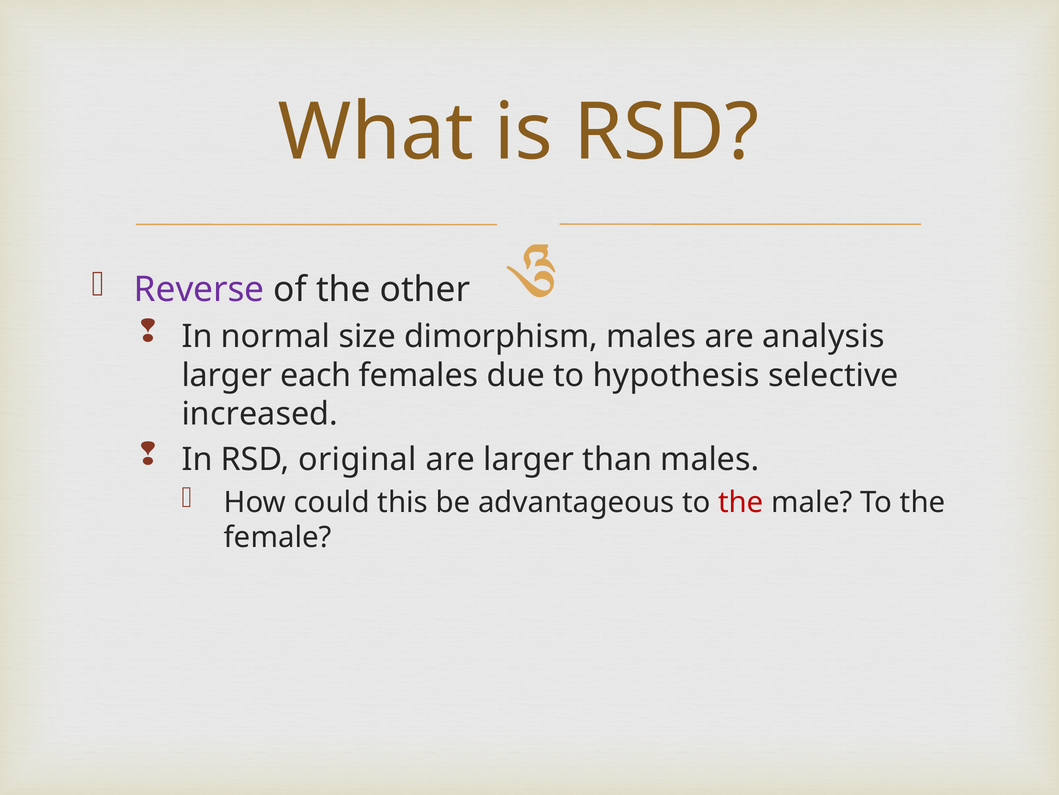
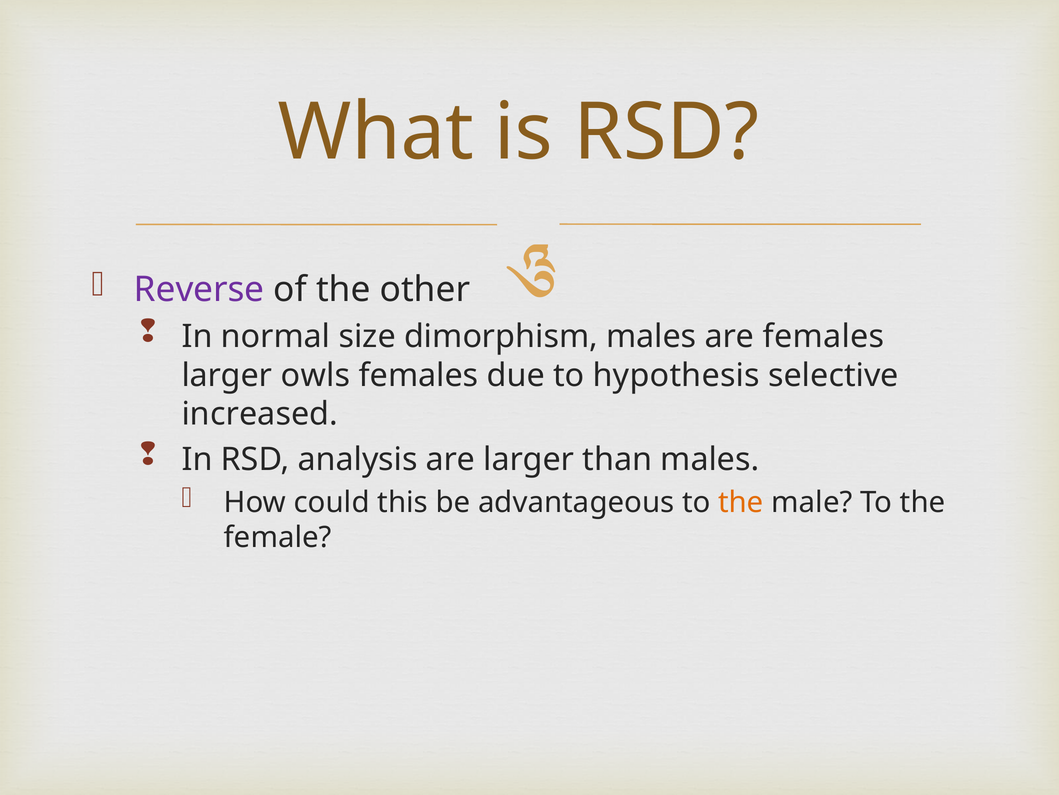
are analysis: analysis -> females
each: each -> owls
original: original -> analysis
the at (741, 502) colour: red -> orange
